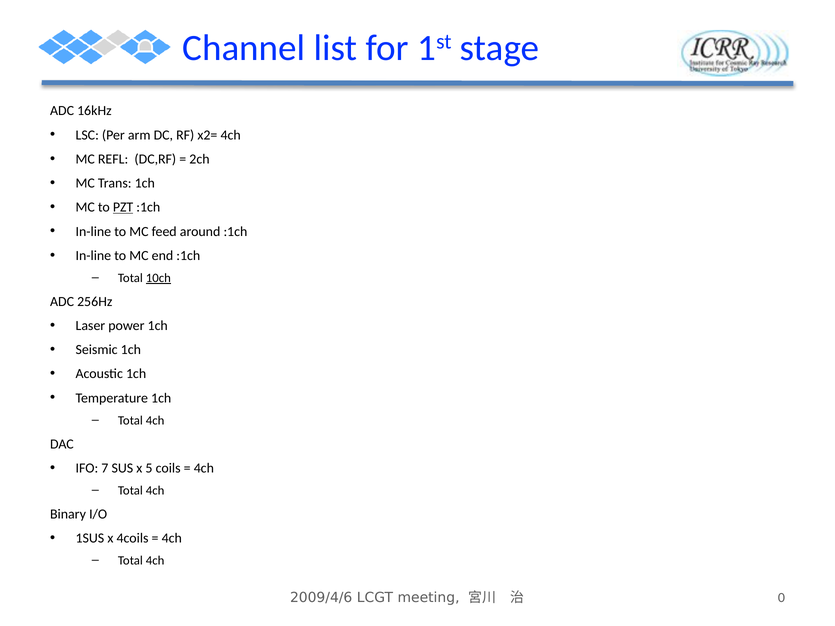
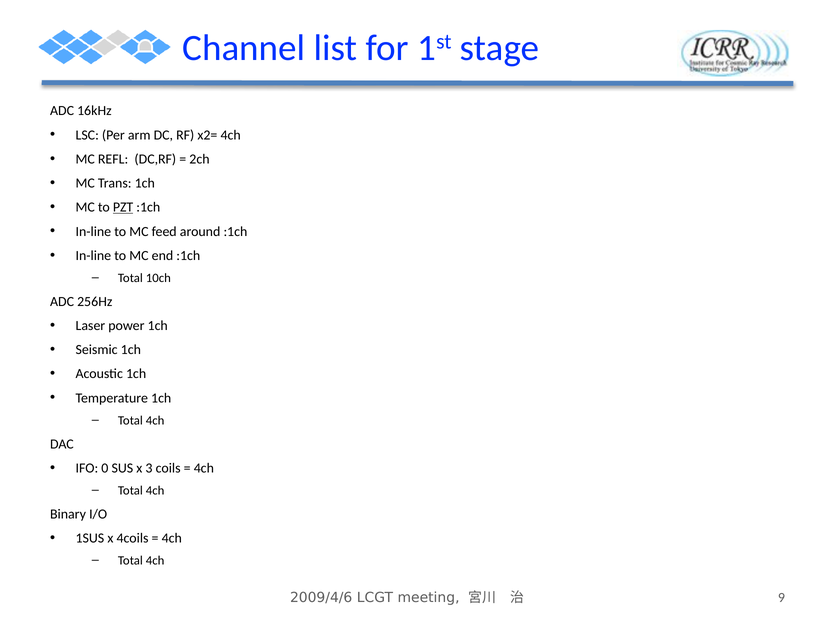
10ch underline: present -> none
7: 7 -> 0
5: 5 -> 3
0: 0 -> 9
